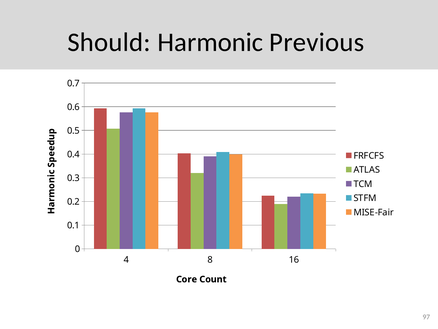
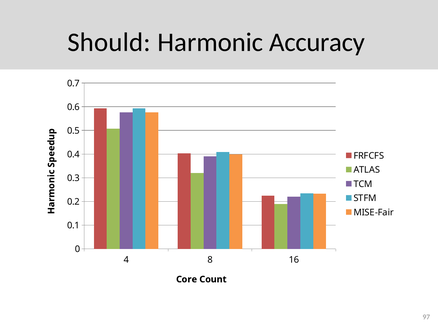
Previous: Previous -> Accuracy
